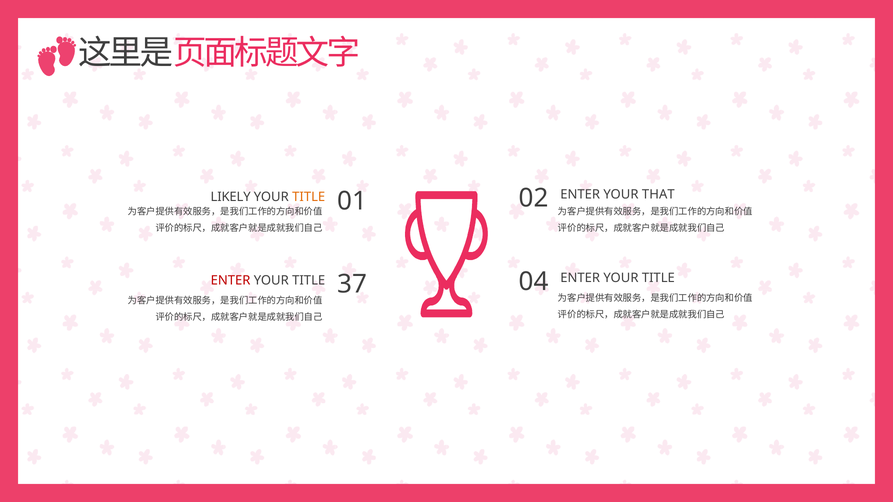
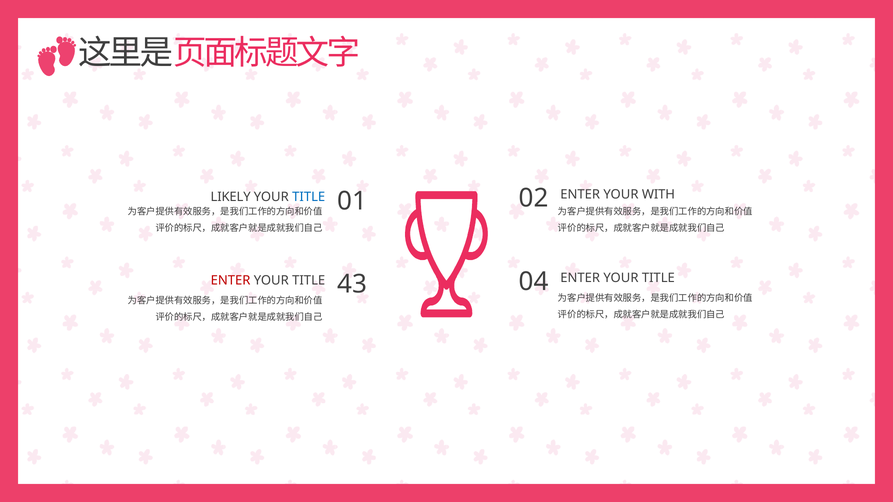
THAT: THAT -> WITH
TITLE at (309, 197) colour: orange -> blue
37: 37 -> 43
